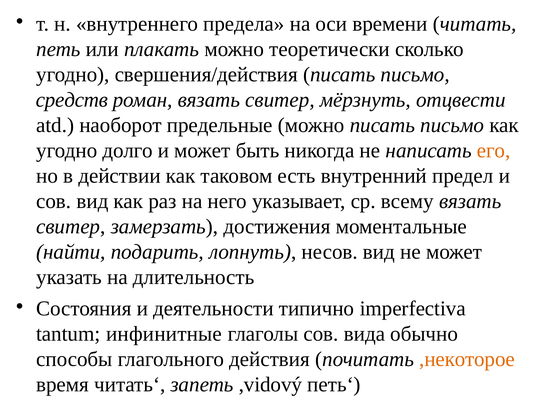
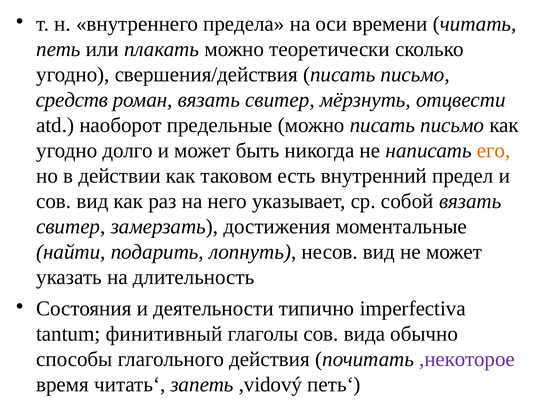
всему: всему -> собой
инфинитные: инфинитные -> финитивный
,некоторое colour: orange -> purple
